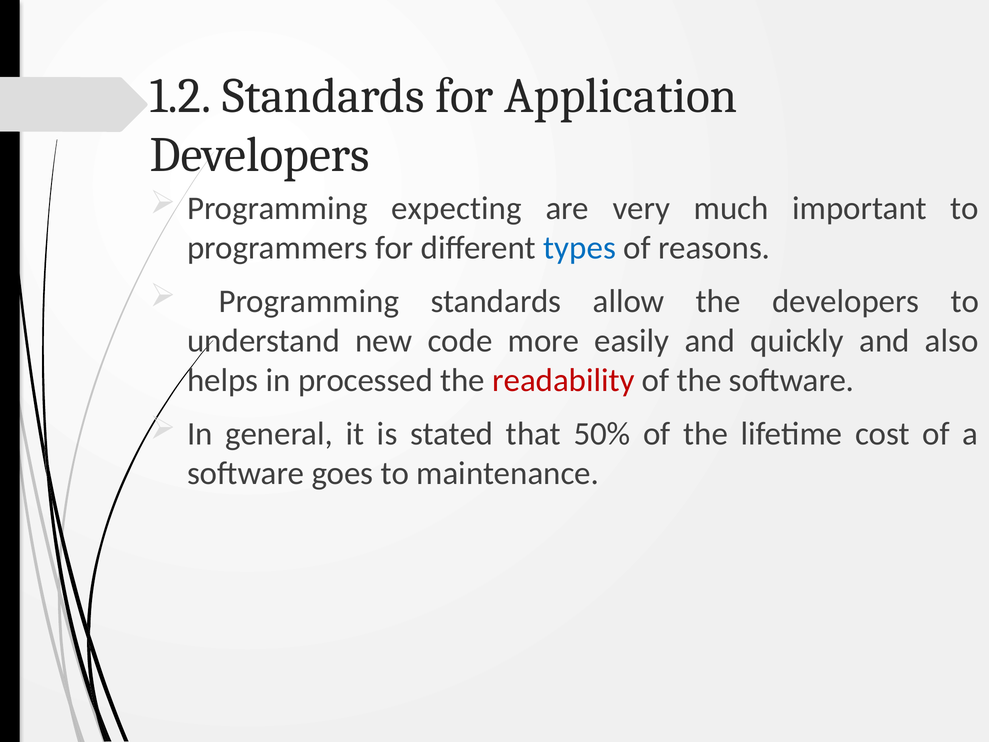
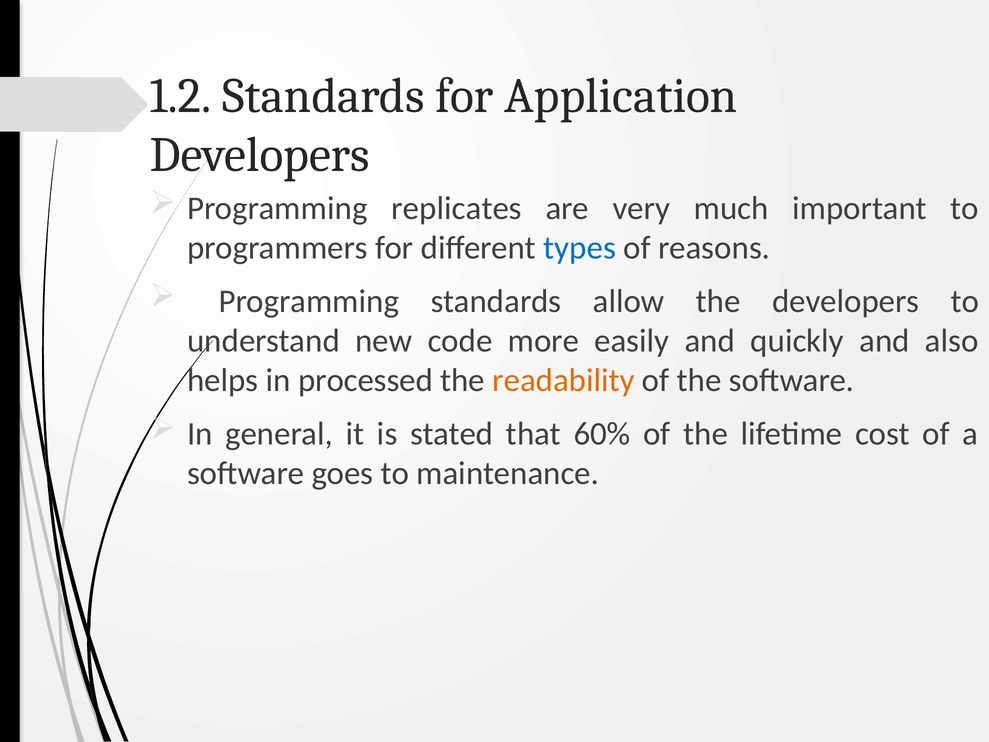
expecting: expecting -> replicates
readability colour: red -> orange
50%: 50% -> 60%
